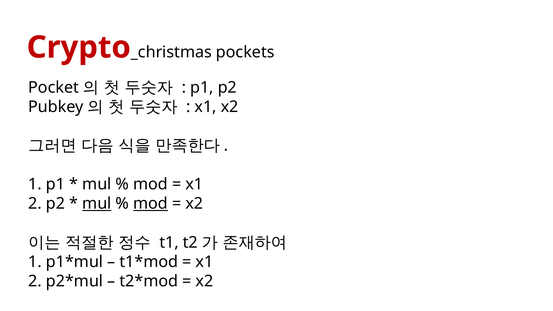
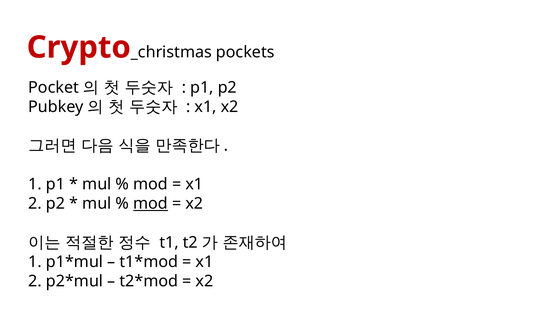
mul at (97, 204) underline: present -> none
